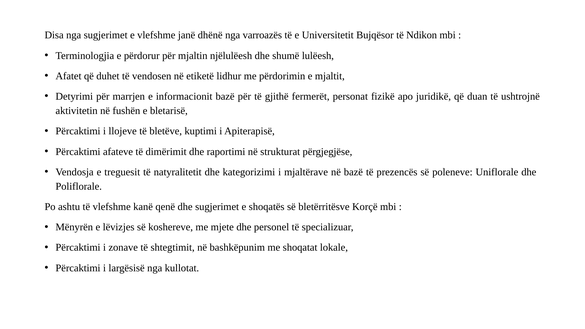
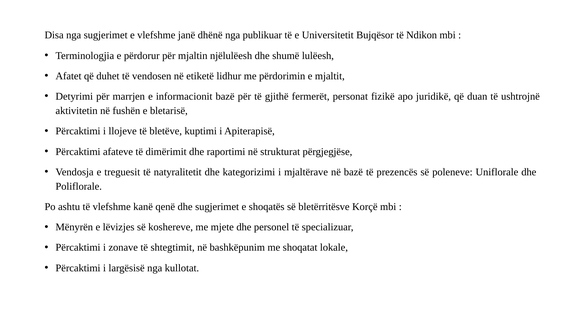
varroazës: varroazës -> publikuar
